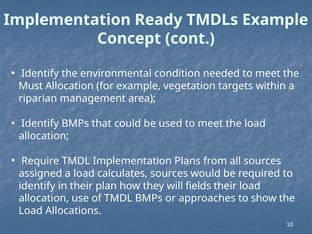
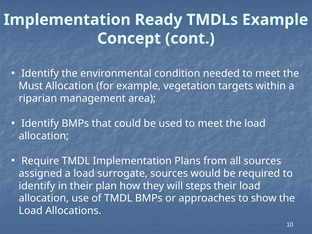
calculates: calculates -> surrogate
fields: fields -> steps
